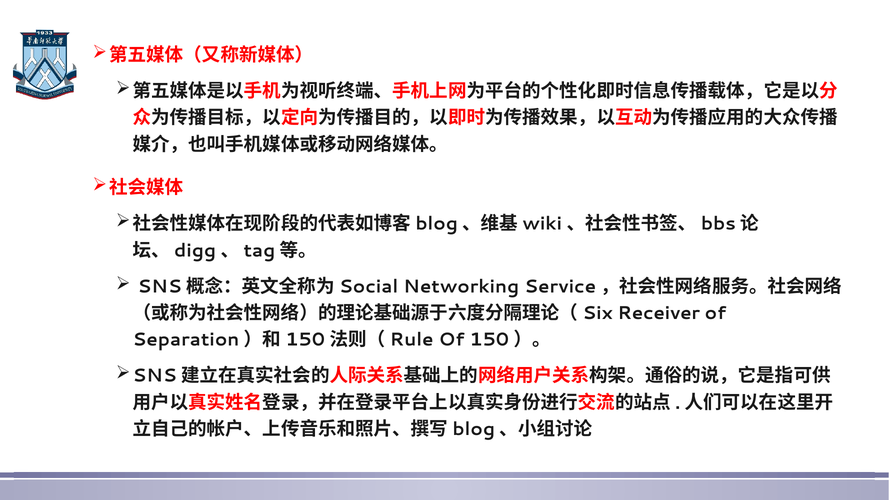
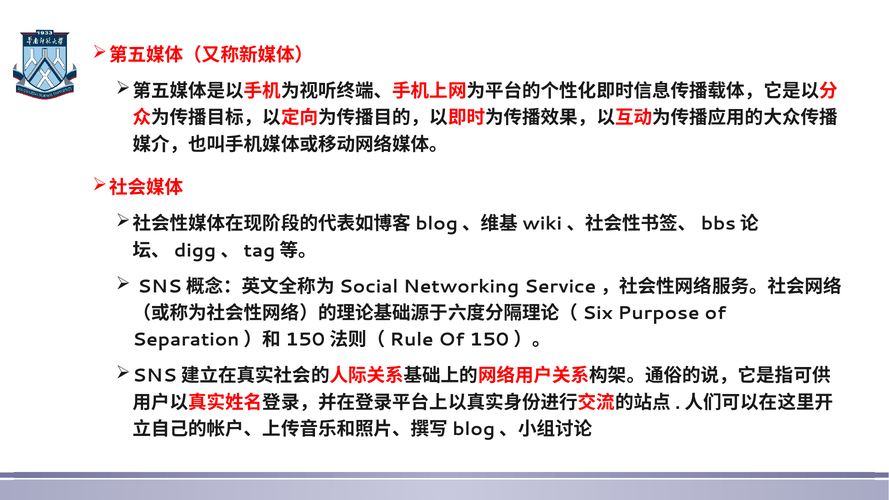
Receiver: Receiver -> Purpose
